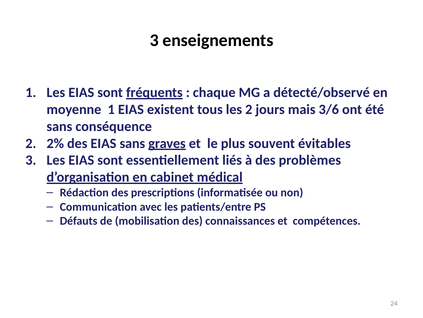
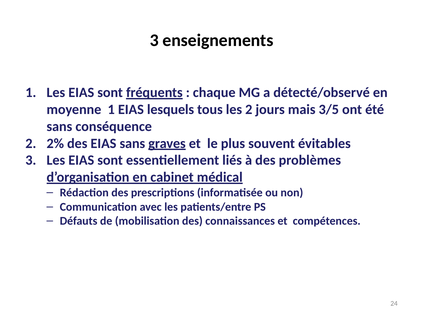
existent: existent -> lesquels
3/6: 3/6 -> 3/5
